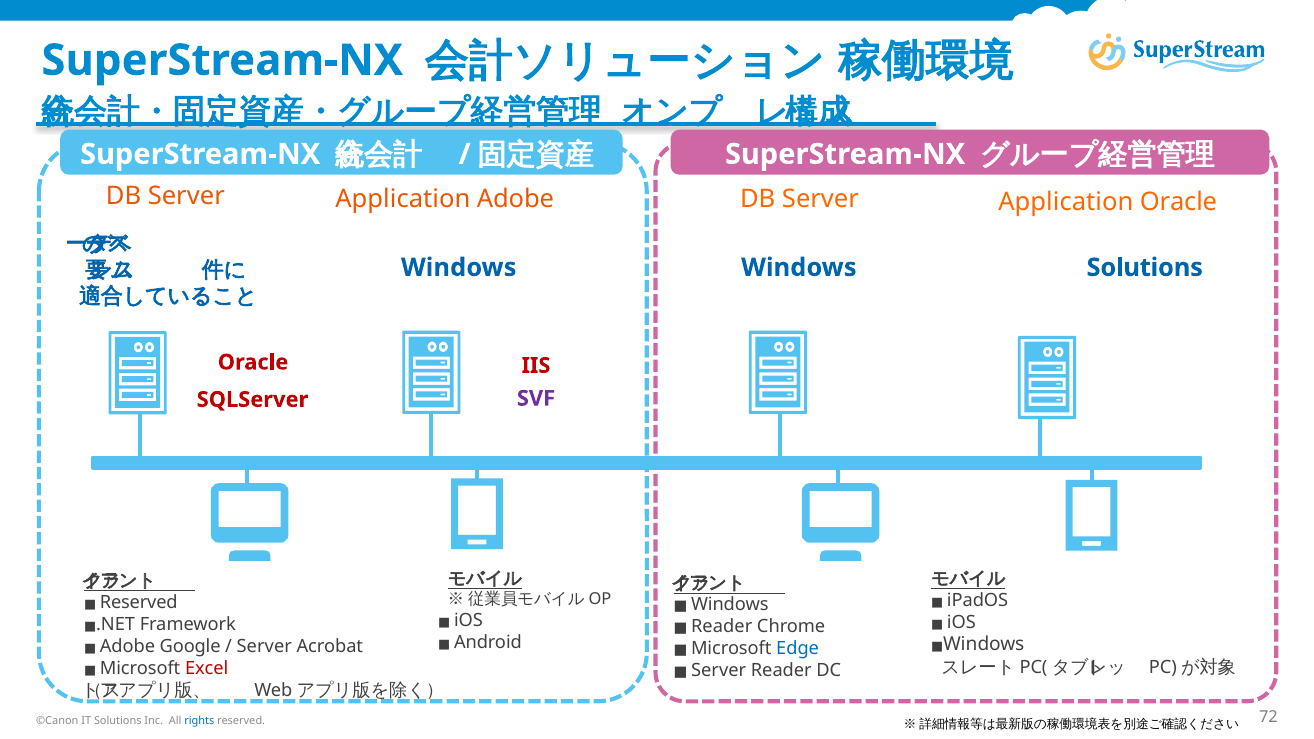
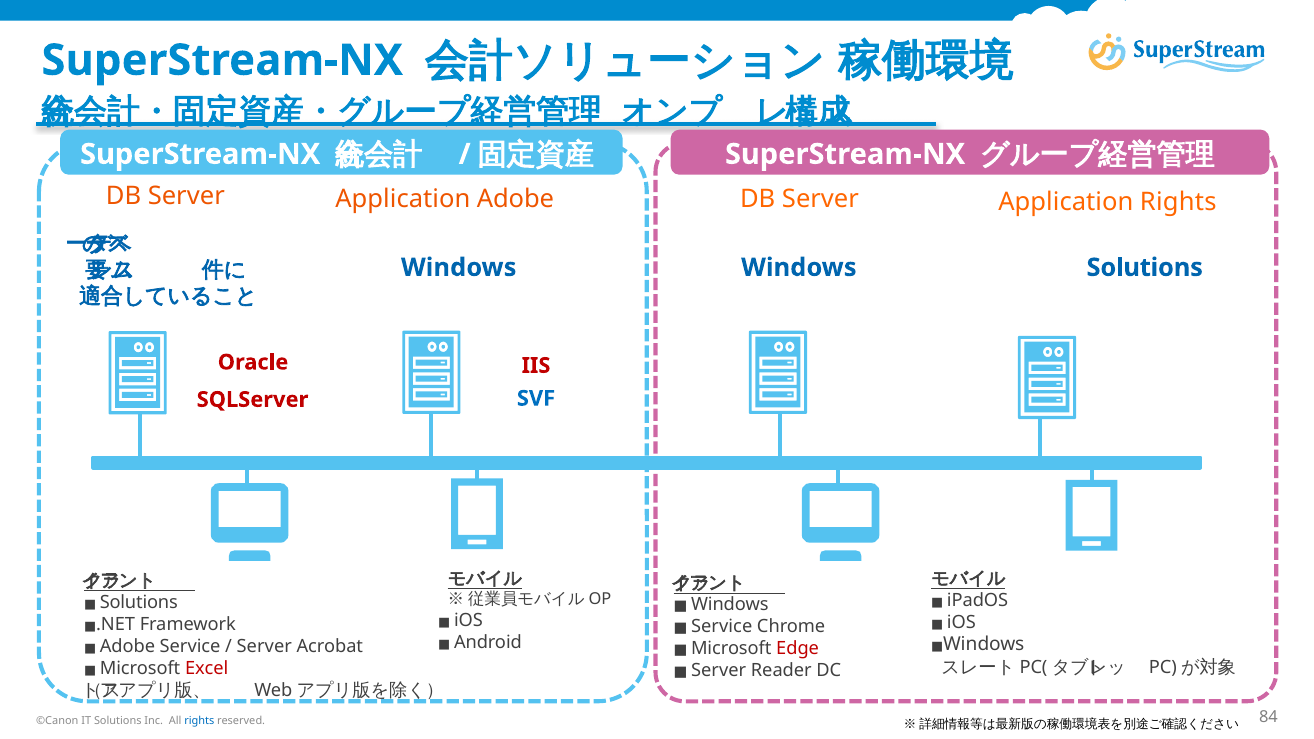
Application Oracle: Oracle -> Rights
SVF colour: purple -> blue
Reserved at (139, 602): Reserved -> Solutions
Reader at (722, 627): Reader -> Service
Adobe Google: Google -> Service
Edge colour: blue -> red
72: 72 -> 84
